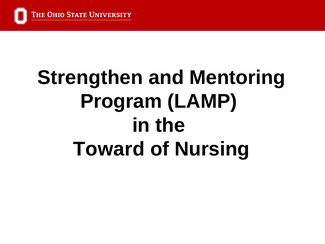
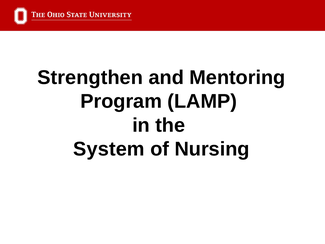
Toward: Toward -> System
